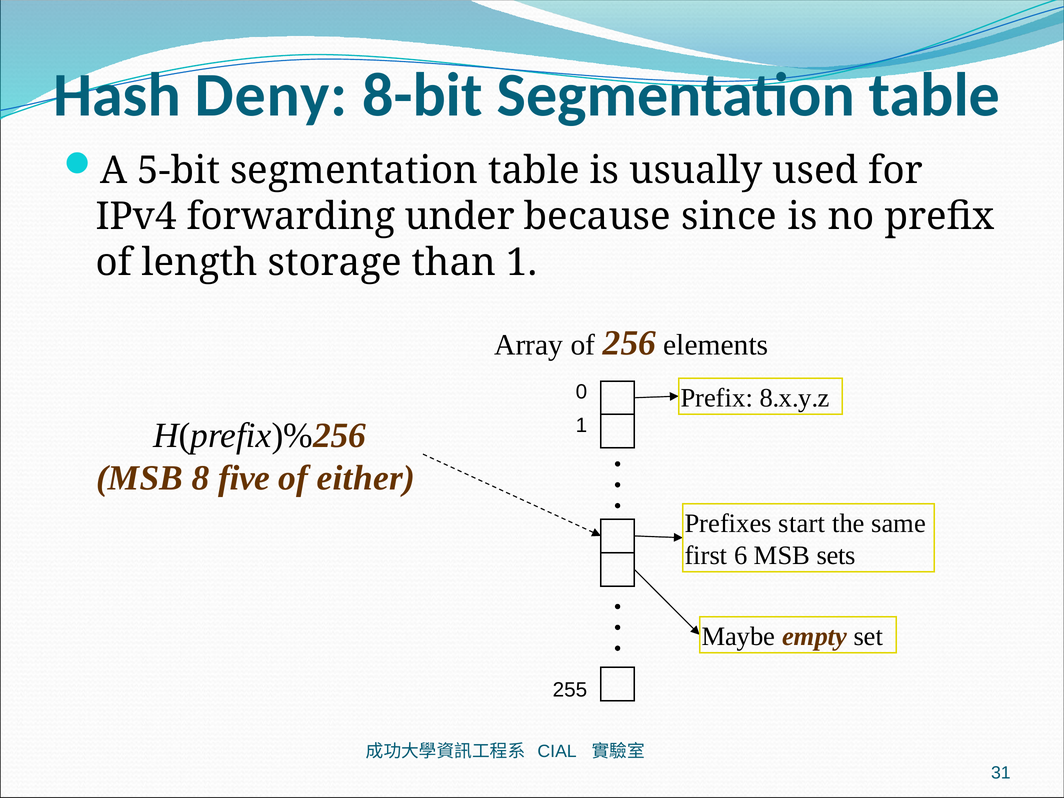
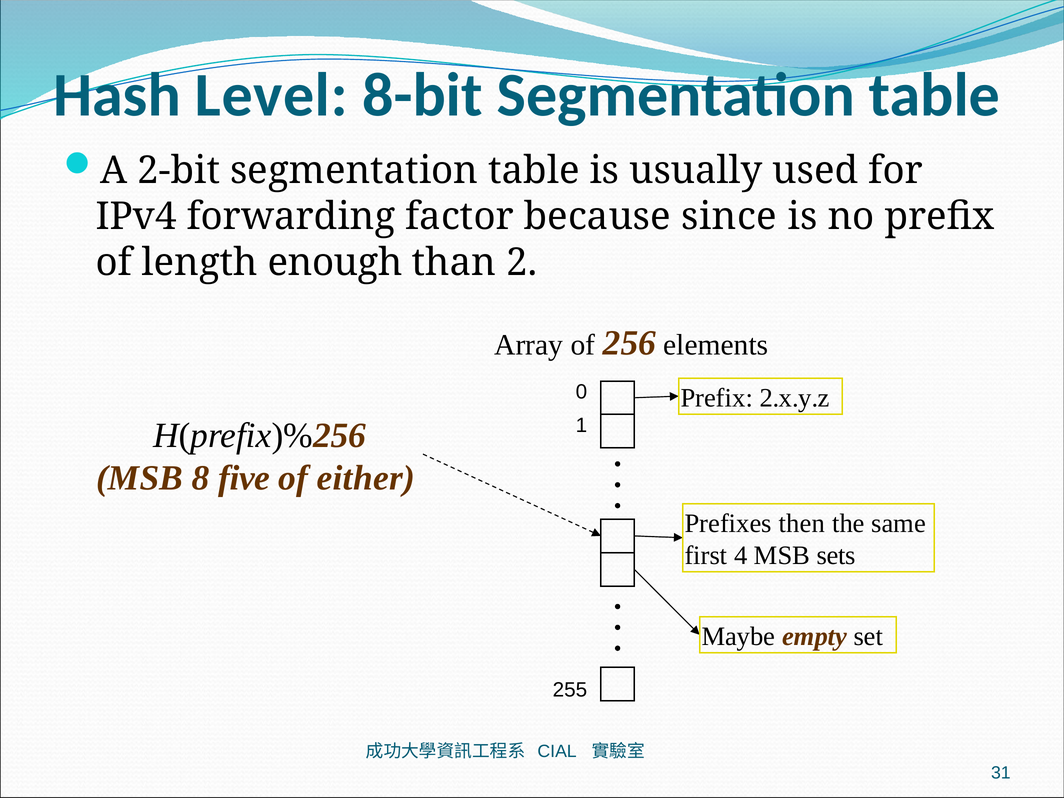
Deny: Deny -> Level
5-bit: 5-bit -> 2-bit
under: under -> factor
storage: storage -> enough
than 1: 1 -> 2
8.x.y.z: 8.x.y.z -> 2.x.y.z
start: start -> then
6: 6 -> 4
